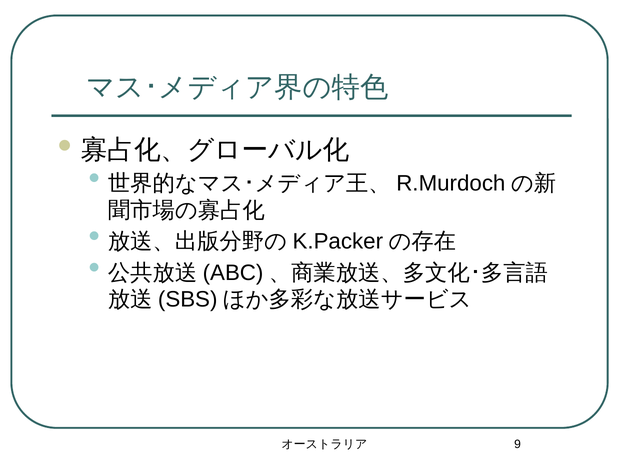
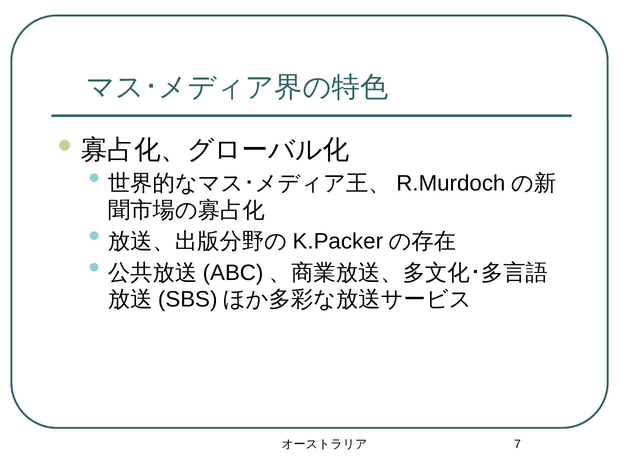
9: 9 -> 7
